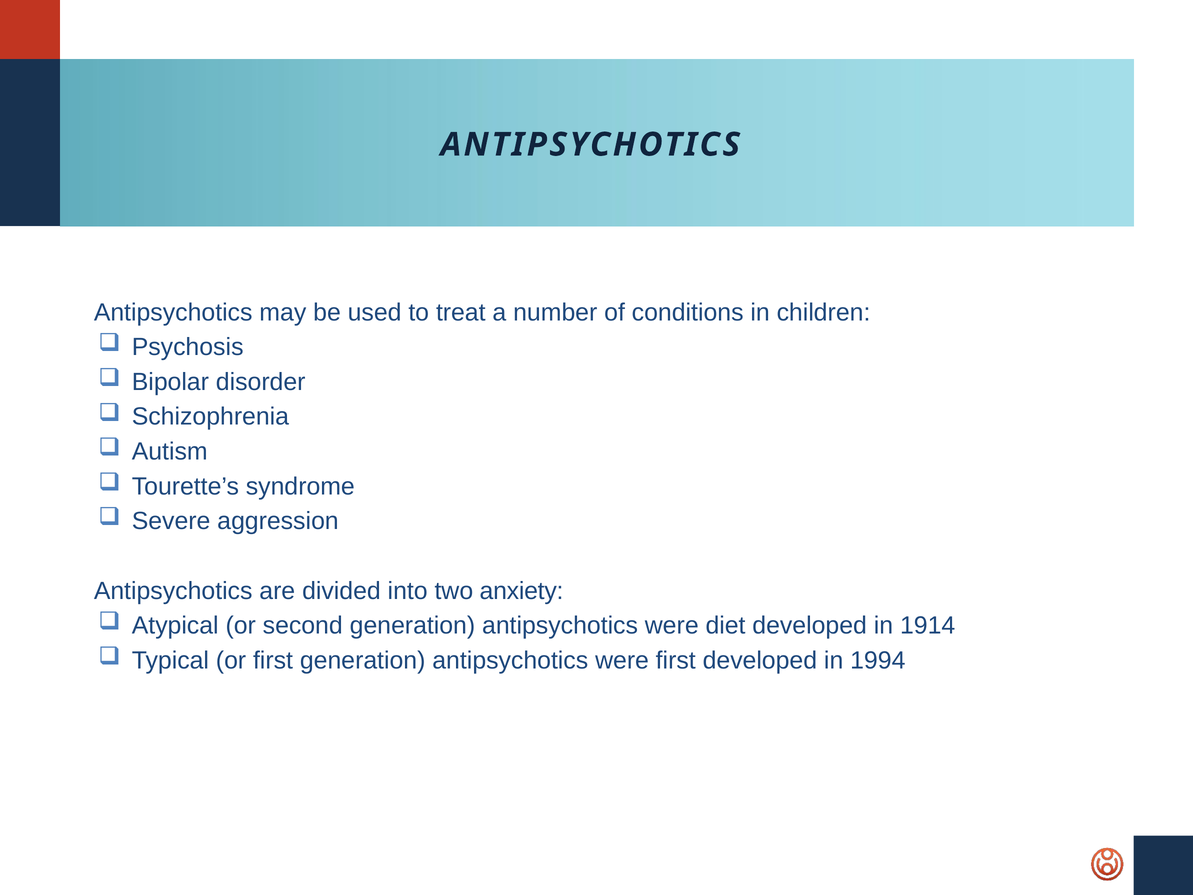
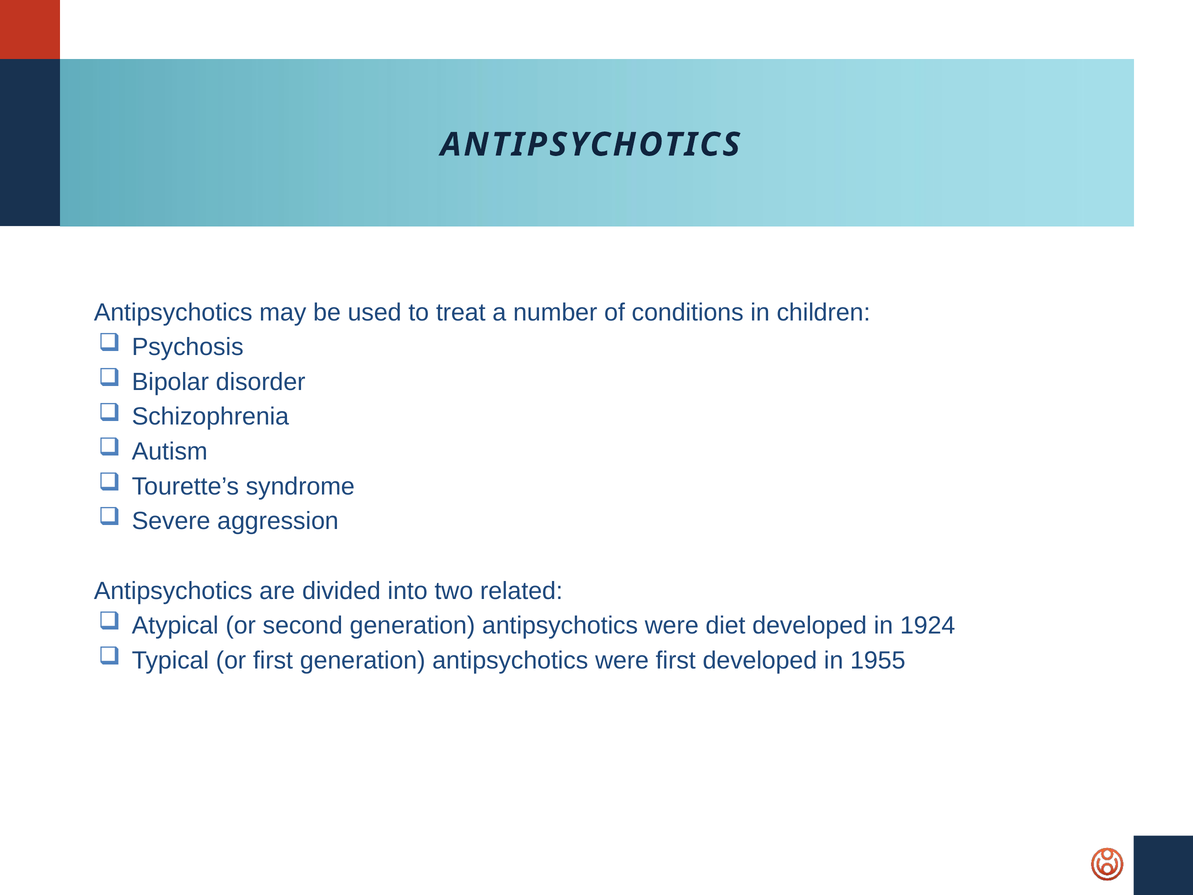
anxiety: anxiety -> related
1914: 1914 -> 1924
1994: 1994 -> 1955
